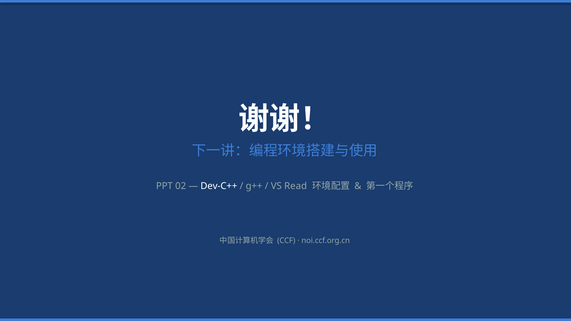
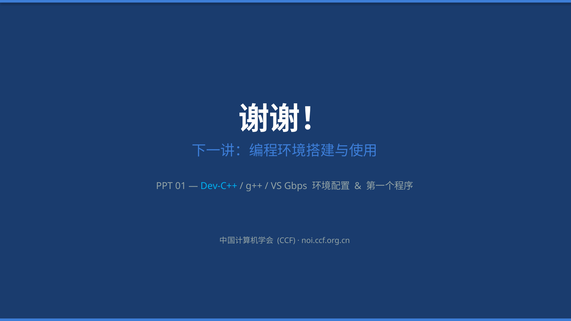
02: 02 -> 01
Dev-C++ colour: white -> light blue
Read: Read -> Gbps
